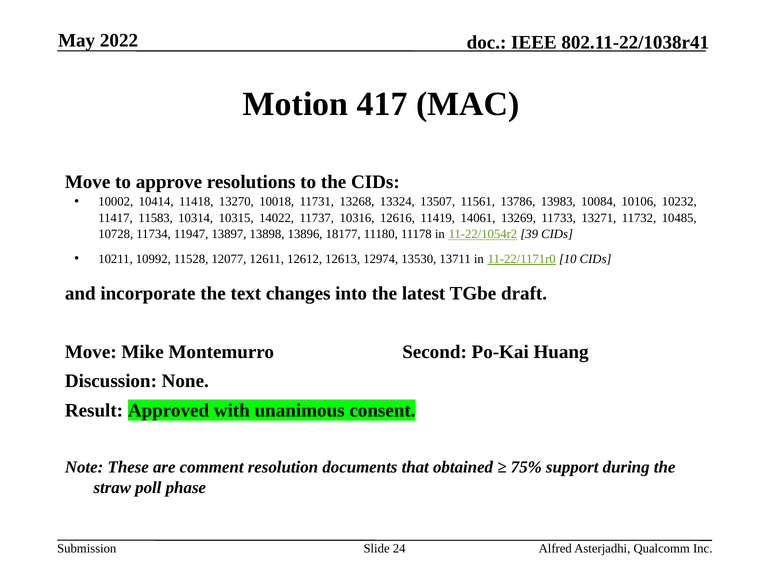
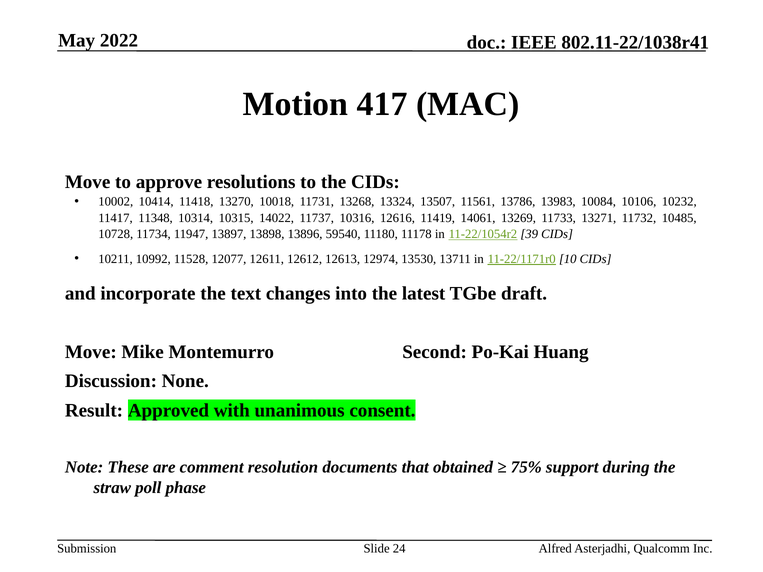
11583: 11583 -> 11348
18177: 18177 -> 59540
